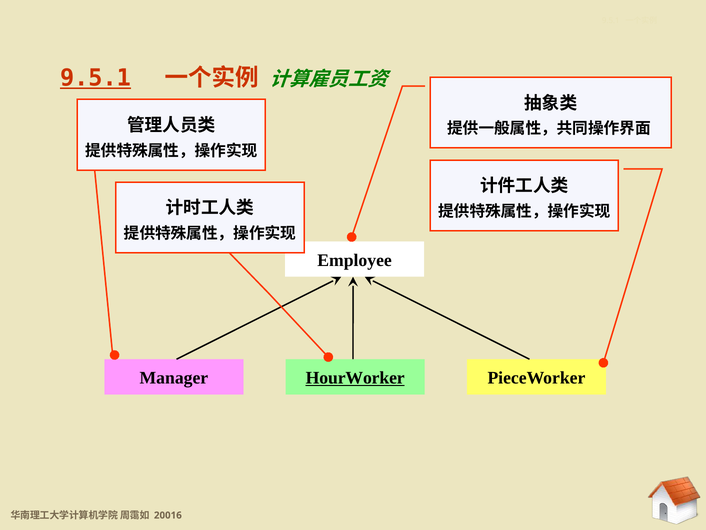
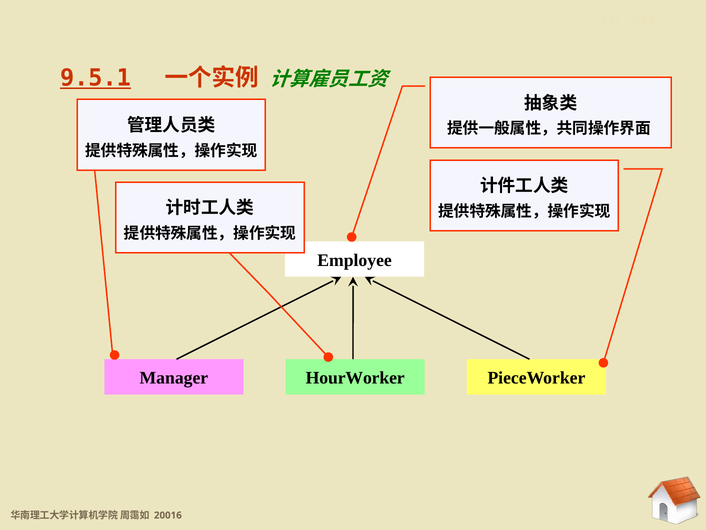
HourWorker underline: present -> none
